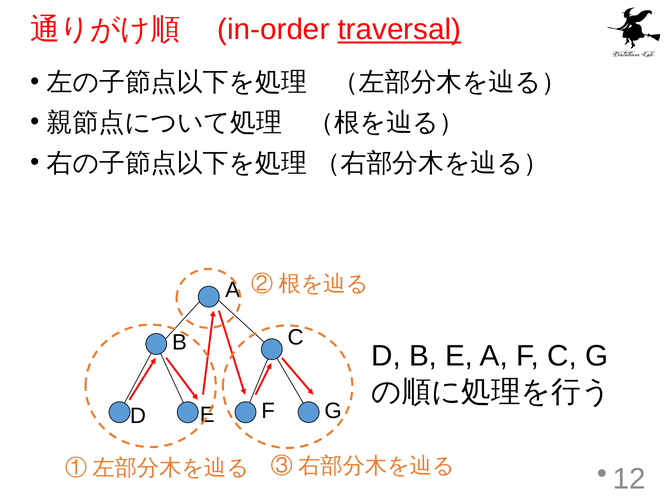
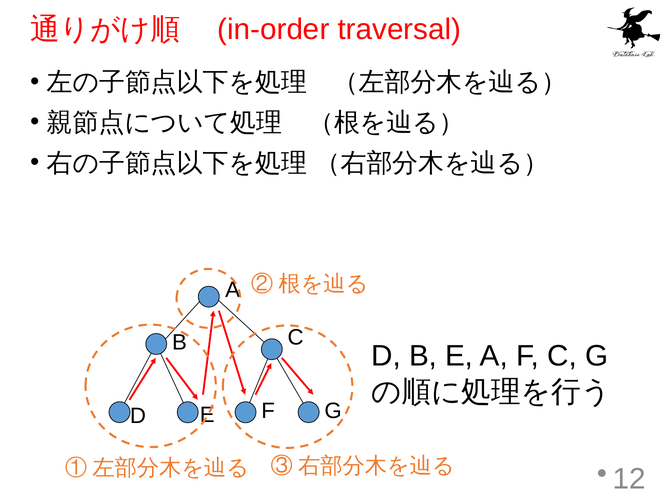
traversal underline: present -> none
